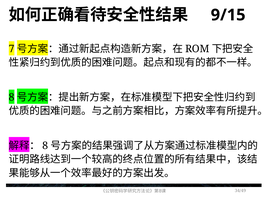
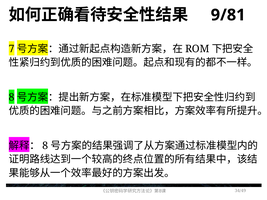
9/15: 9/15 -> 9/81
